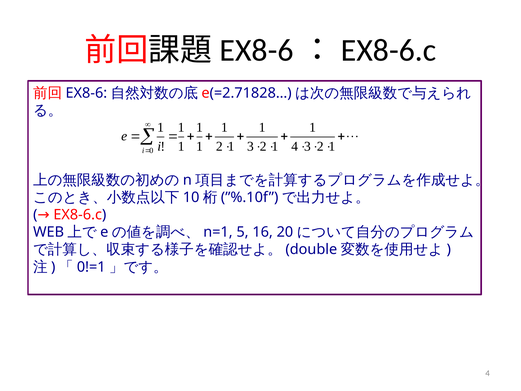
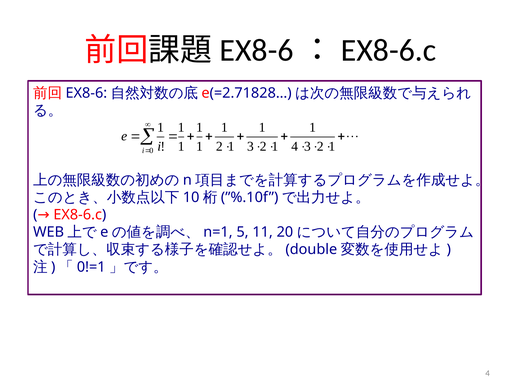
16: 16 -> 11
